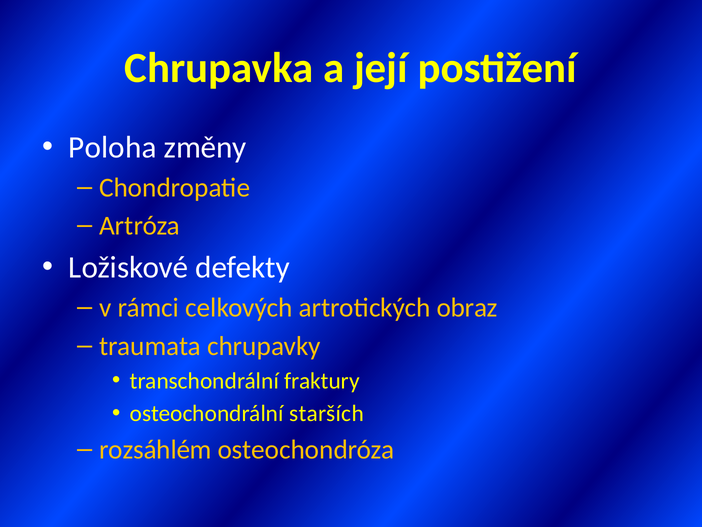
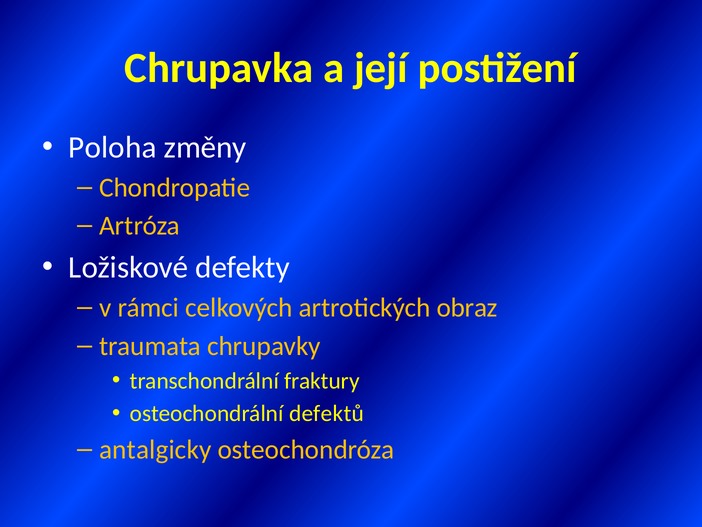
starších: starších -> defektů
rozsáhlém: rozsáhlém -> antalgicky
